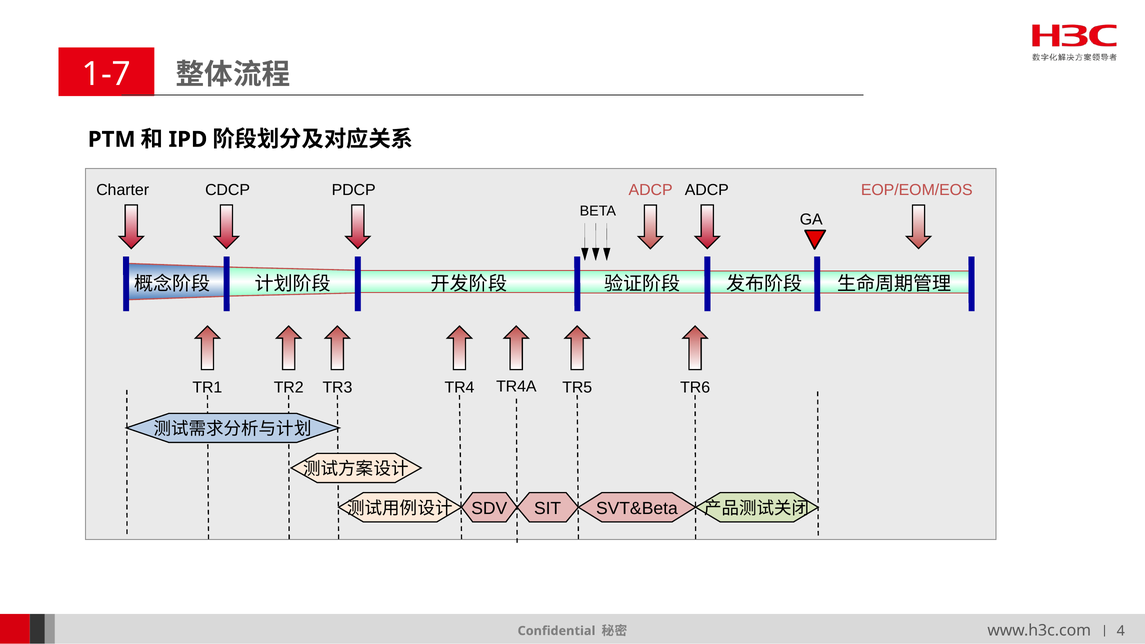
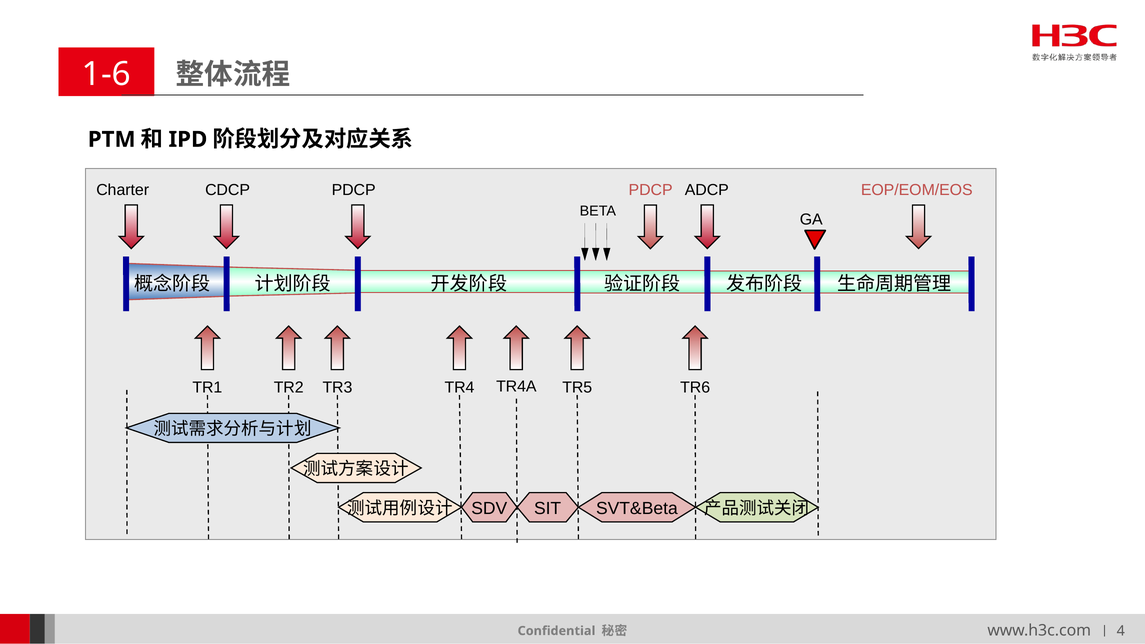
1-7: 1-7 -> 1-6
ADCP at (651, 190): ADCP -> PDCP
